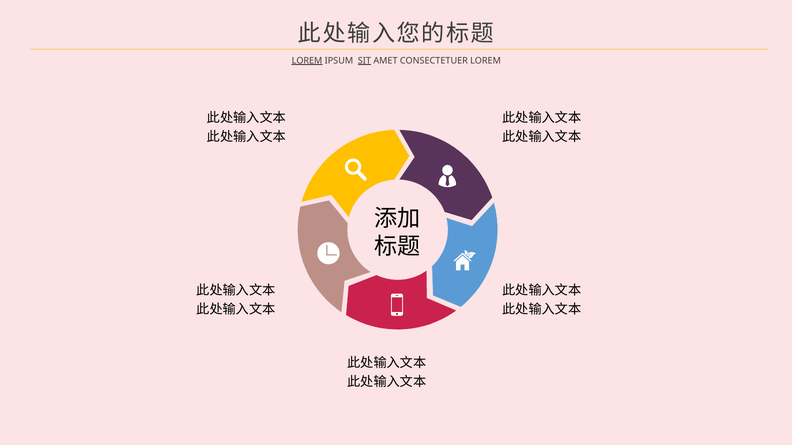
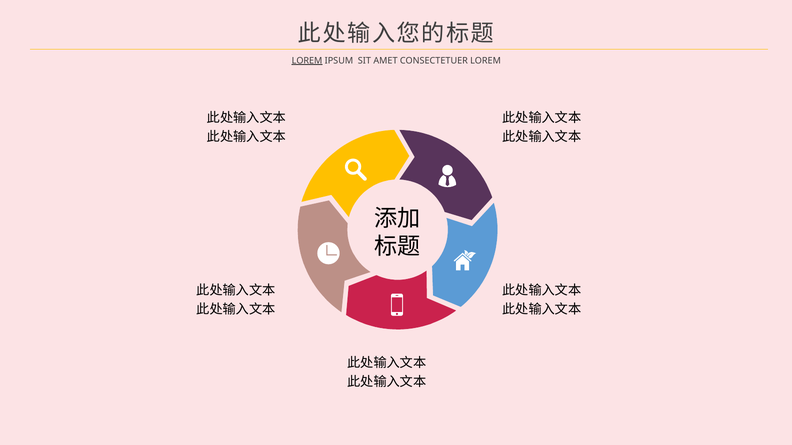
SIT underline: present -> none
